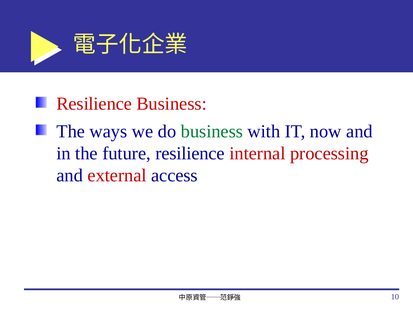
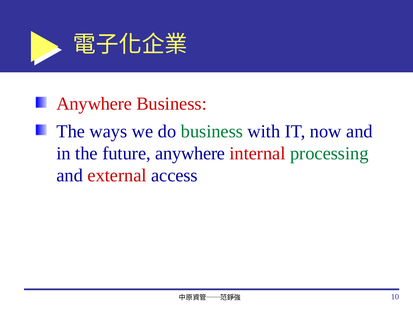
Resilience at (94, 104): Resilience -> Anywhere
future resilience: resilience -> anywhere
processing colour: red -> green
